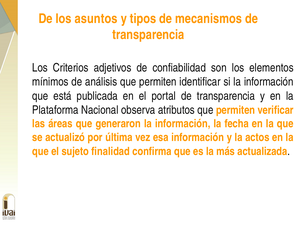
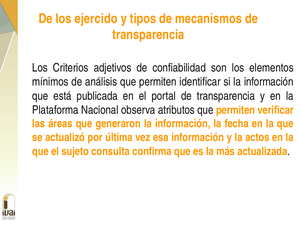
asuntos: asuntos -> ejercido
finalidad: finalidad -> consulta
